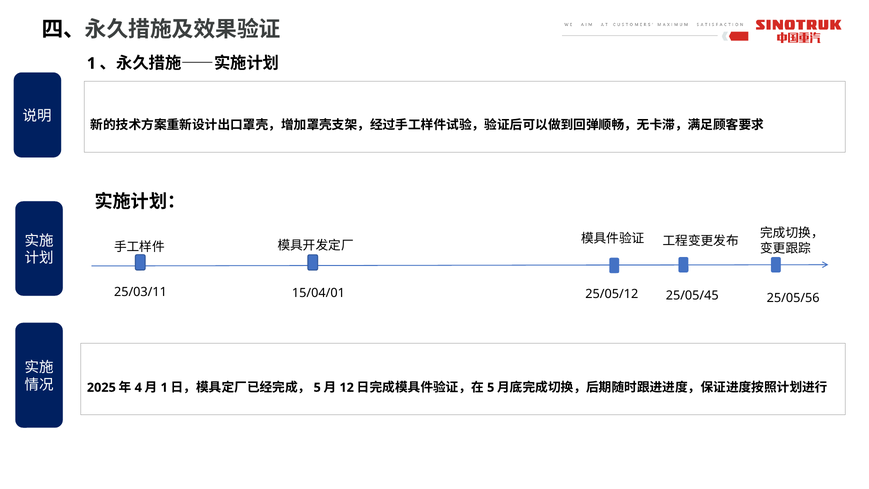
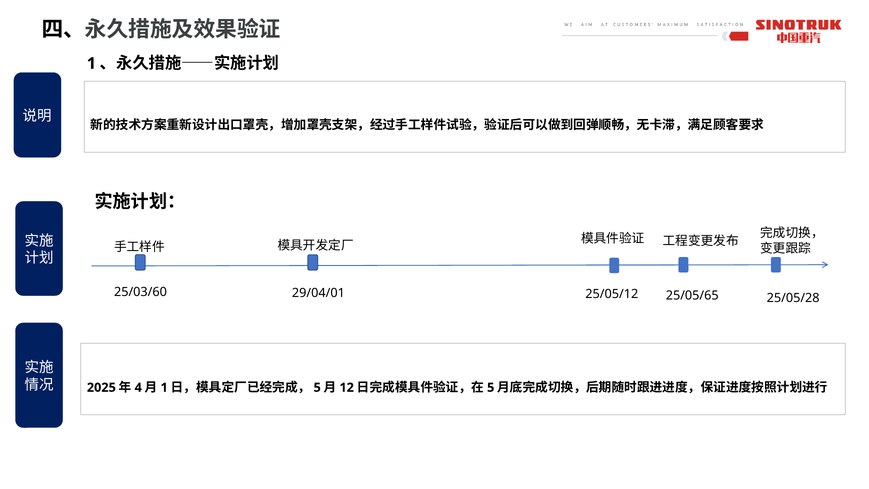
25/03/11: 25/03/11 -> 25/03/60
15/04/01: 15/04/01 -> 29/04/01
25/05/45: 25/05/45 -> 25/05/65
25/05/56: 25/05/56 -> 25/05/28
